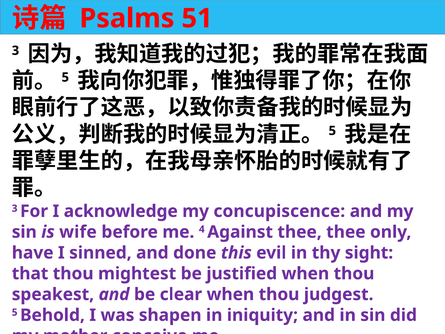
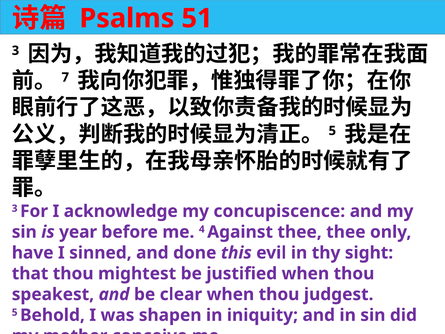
5 at (65, 77): 5 -> 7
wife: wife -> year
